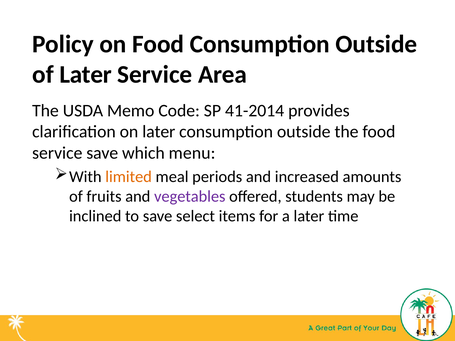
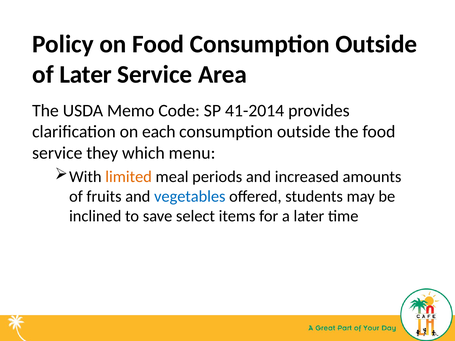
on later: later -> each
service save: save -> they
vegetables colour: purple -> blue
